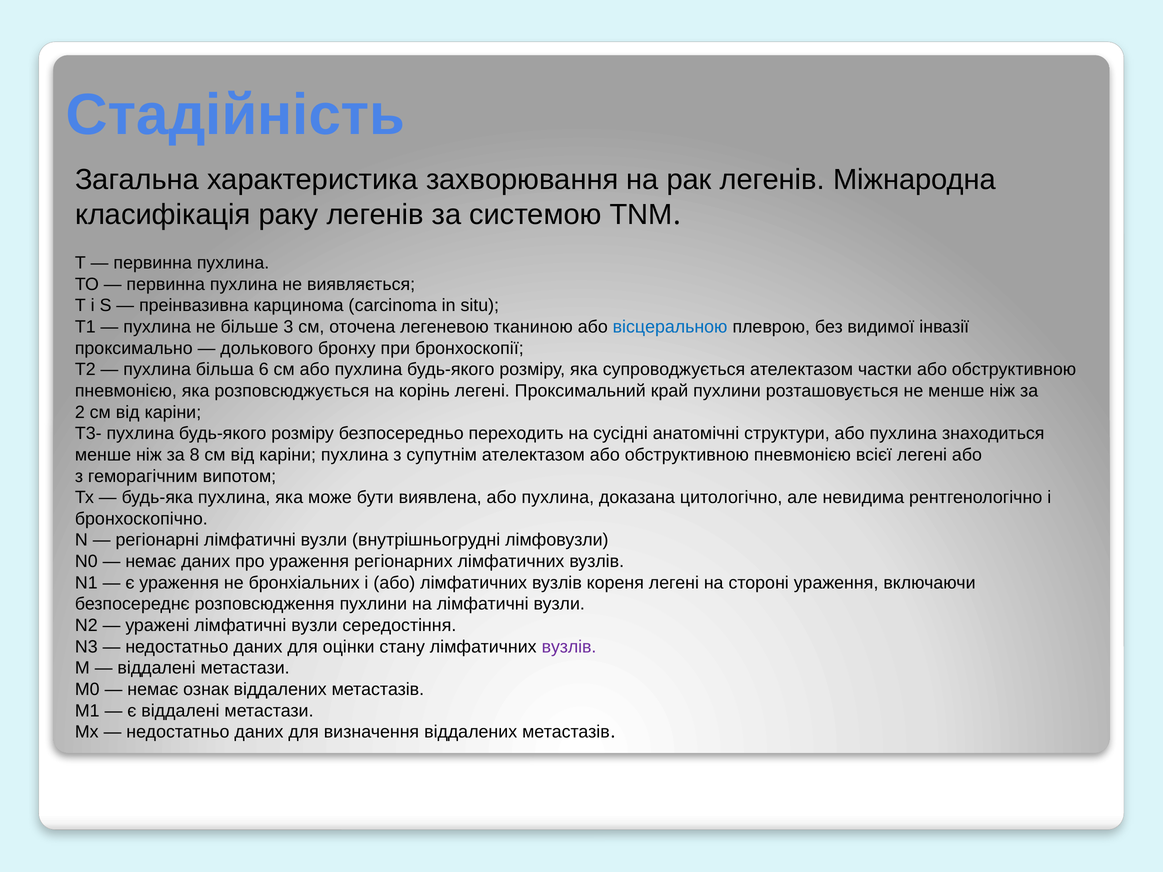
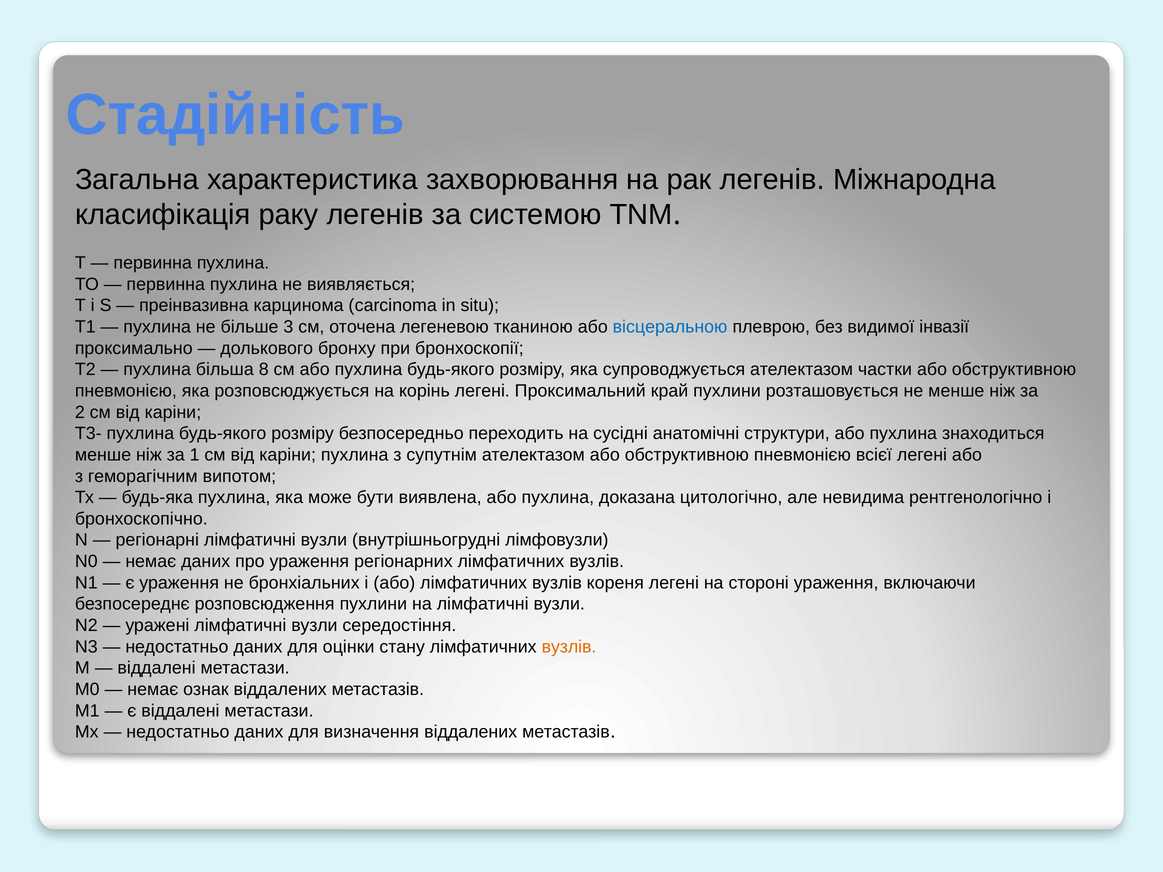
6: 6 -> 8
8: 8 -> 1
вузлів at (569, 647) colour: purple -> orange
